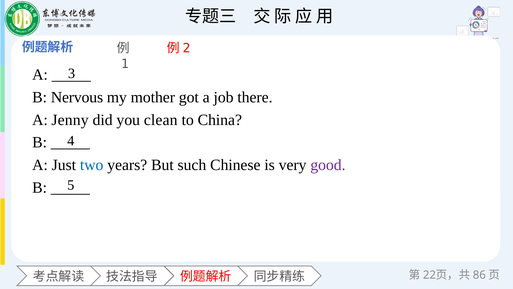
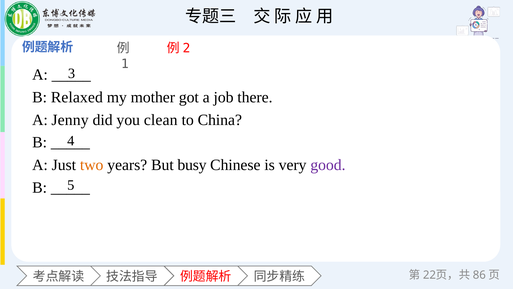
Nervous: Nervous -> Relaxed
two colour: blue -> orange
such: such -> busy
